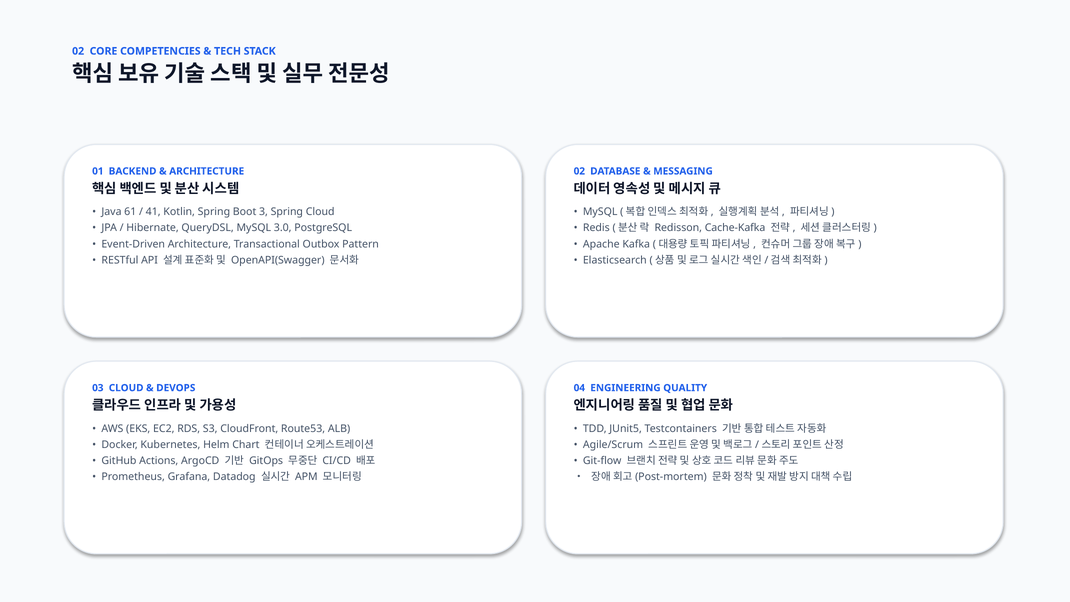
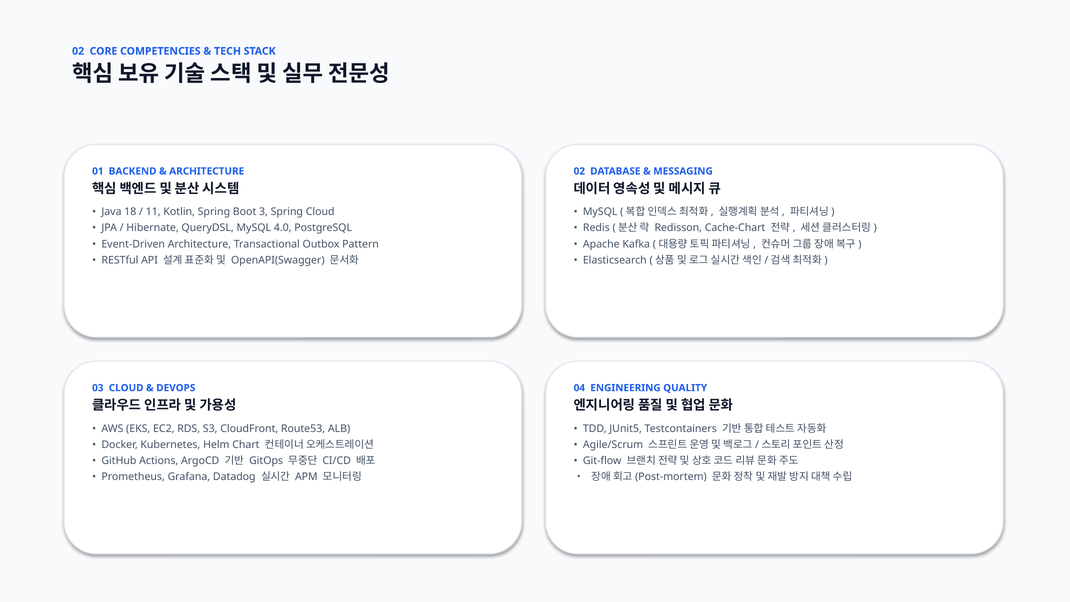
61: 61 -> 18
41: 41 -> 11
3.0: 3.0 -> 4.0
Cache-Kafka: Cache-Kafka -> Cache-Chart
